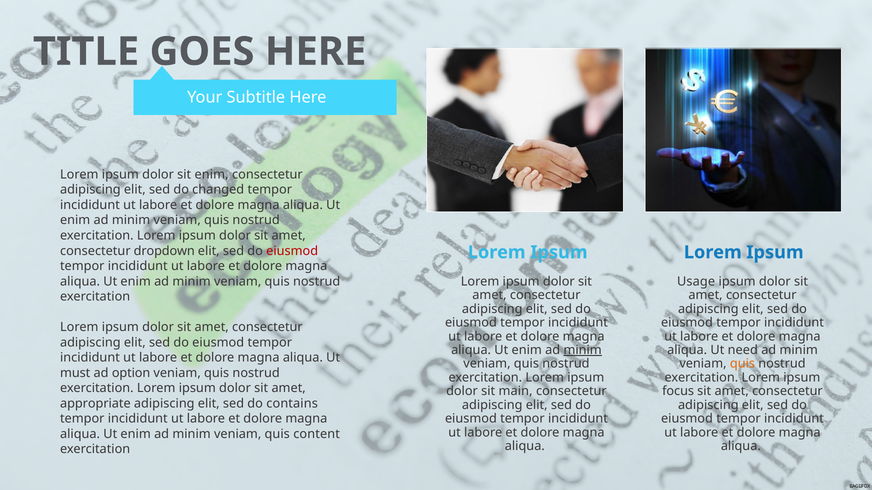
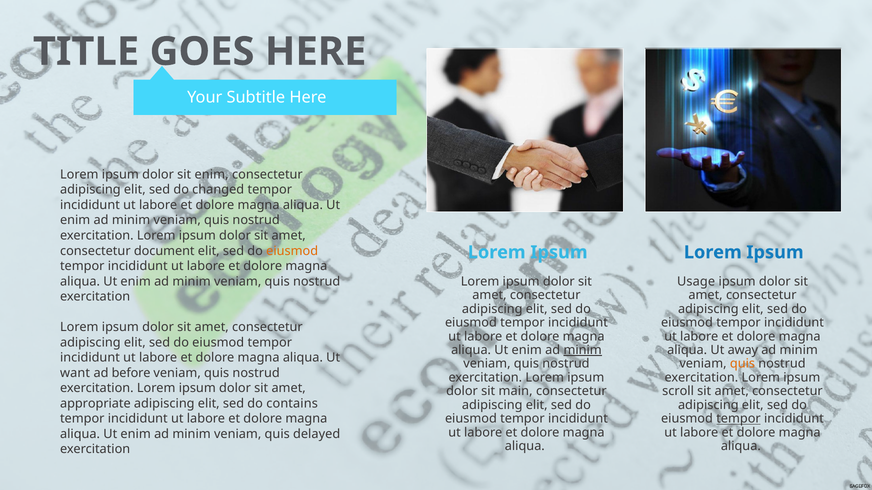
dropdown: dropdown -> document
eiusmod at (292, 251) colour: red -> orange
need: need -> away
must: must -> want
option: option -> before
focus: focus -> scroll
tempor at (739, 419) underline: none -> present
content: content -> delayed
